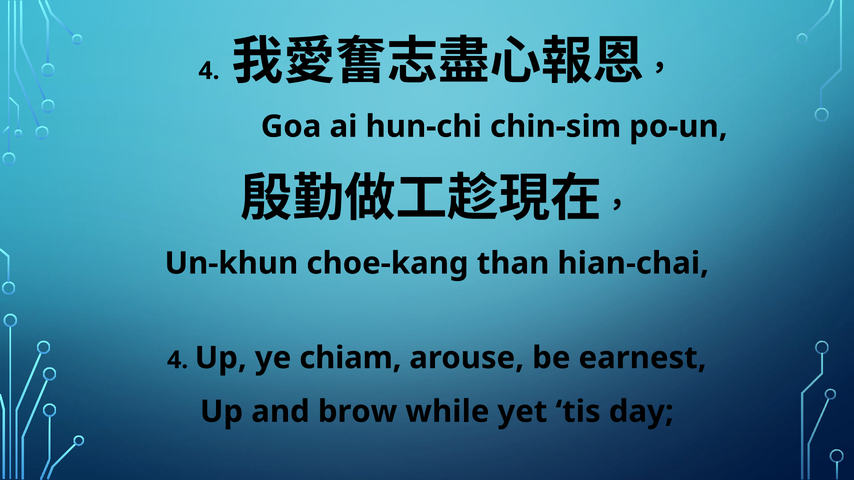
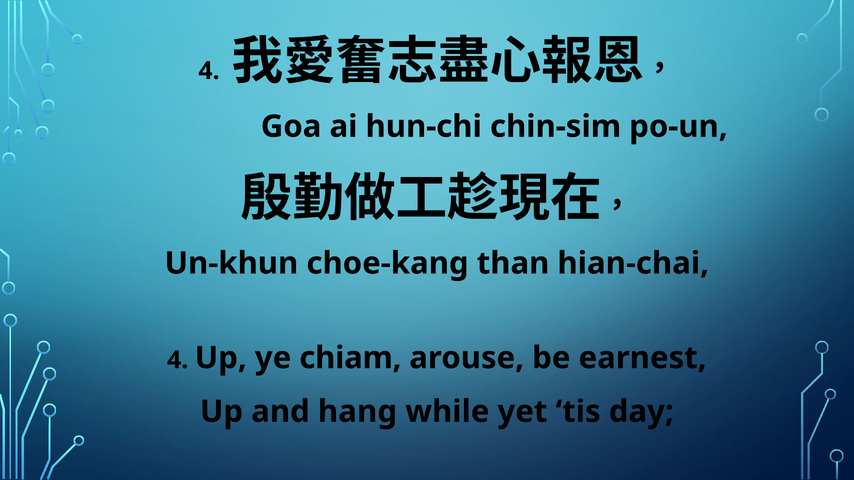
brow: brow -> hang
